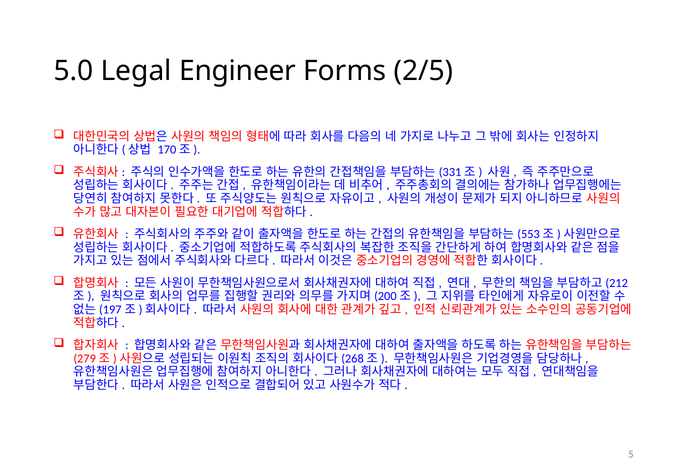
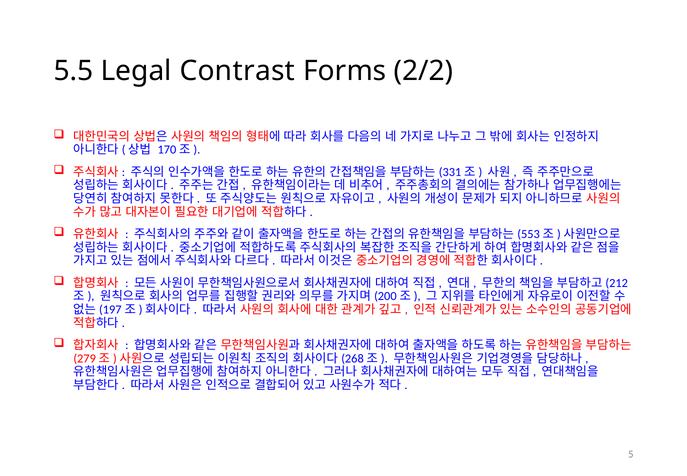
5.0: 5.0 -> 5.5
Engineer: Engineer -> Contrast
2/5: 2/5 -> 2/2
